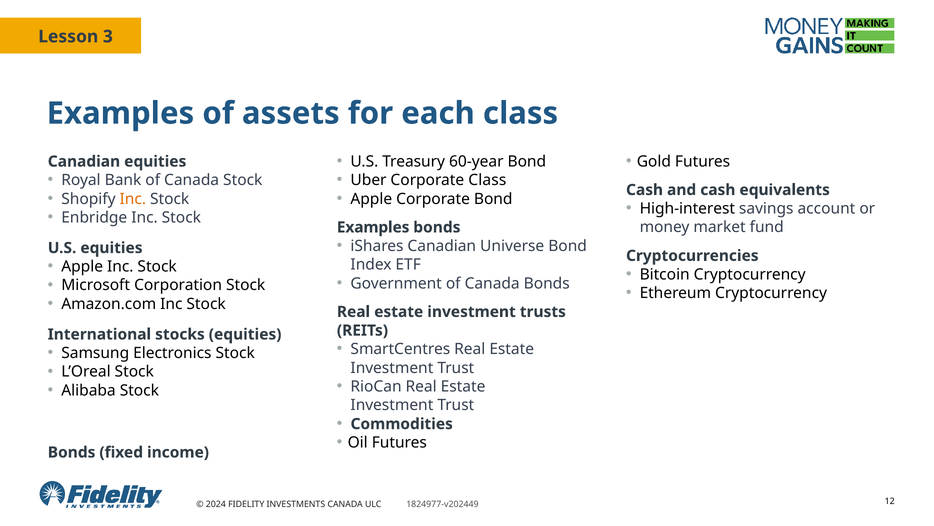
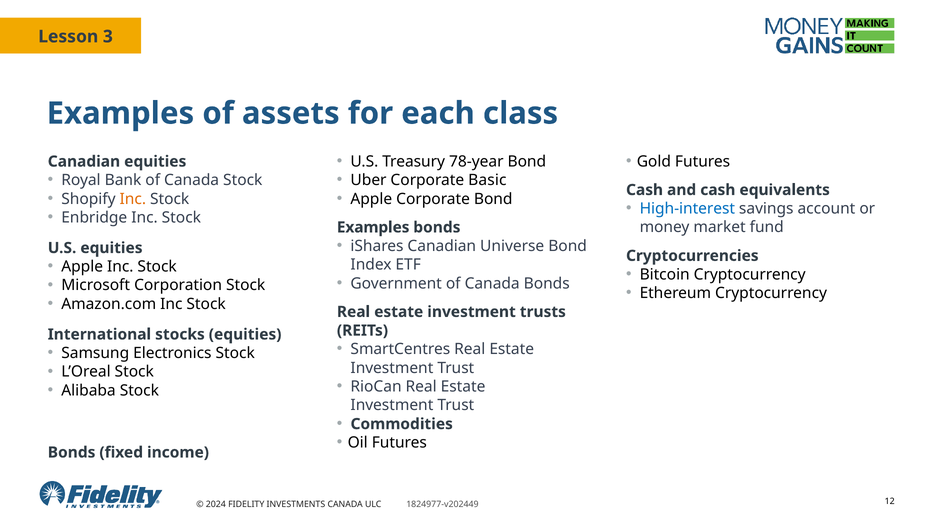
60-year: 60-year -> 78-year
Corporate Class: Class -> Basic
High-interest colour: black -> blue
